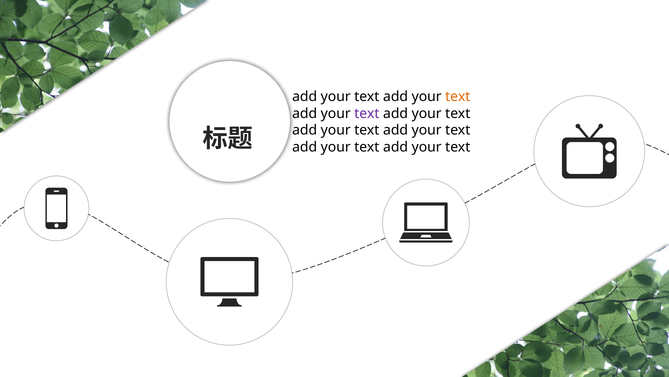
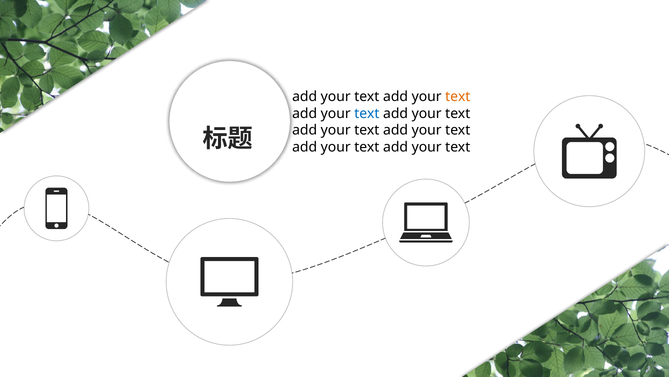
text at (367, 113) colour: purple -> blue
